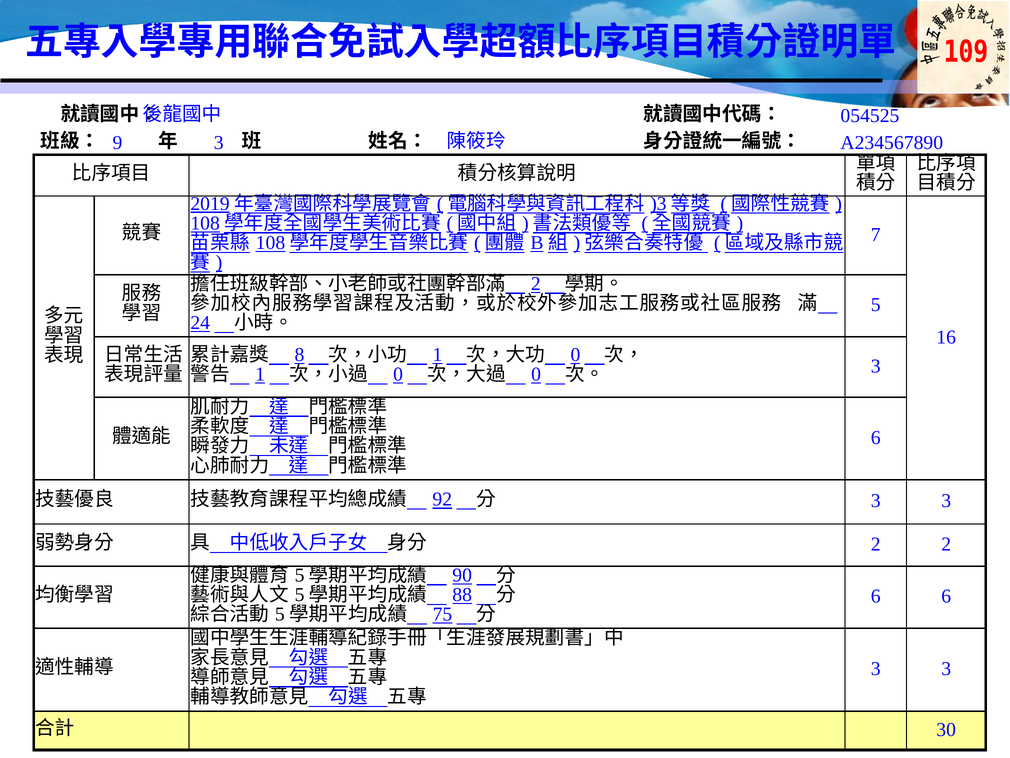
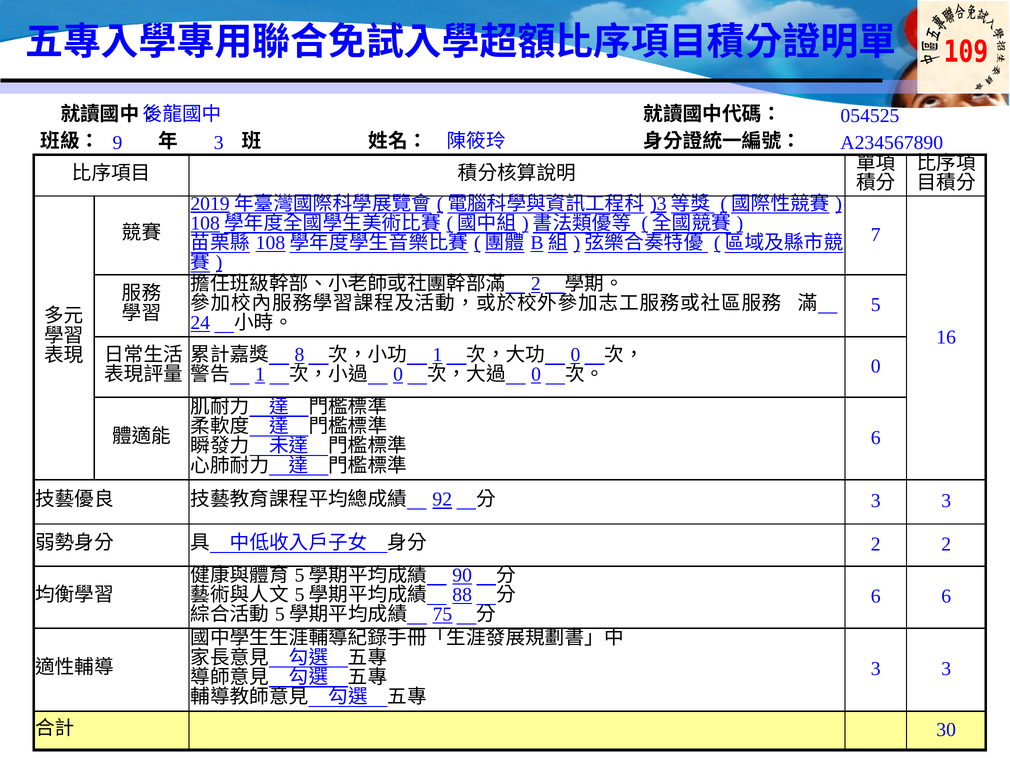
3 at (876, 366): 3 -> 0
